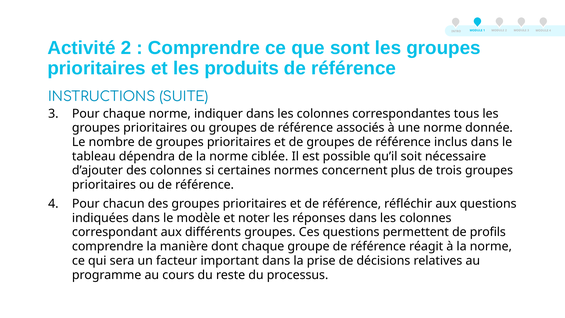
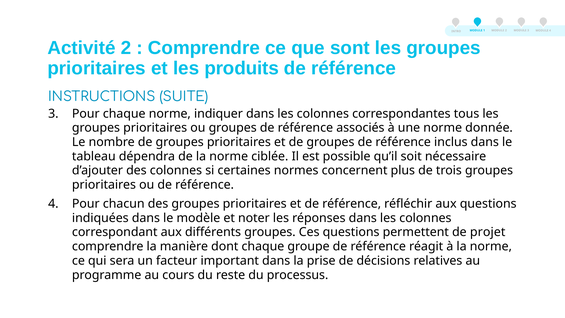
profils: profils -> projet
